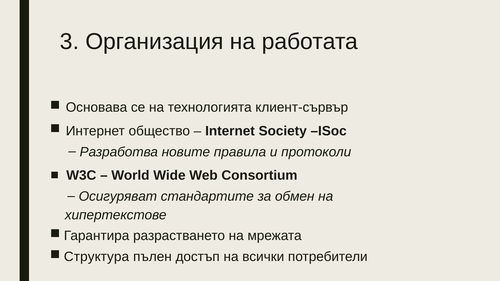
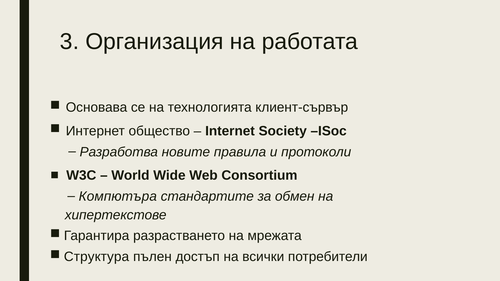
Осигуряват: Осигуряват -> Компютъра
